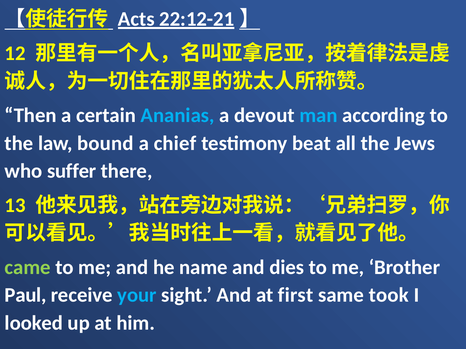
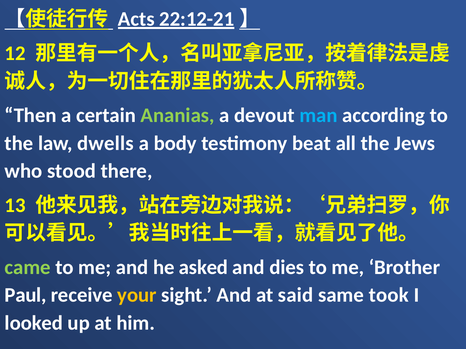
Ananias colour: light blue -> light green
bound: bound -> dwells
chief: chief -> body
suffer: suffer -> stood
name: name -> asked
your colour: light blue -> yellow
first: first -> said
